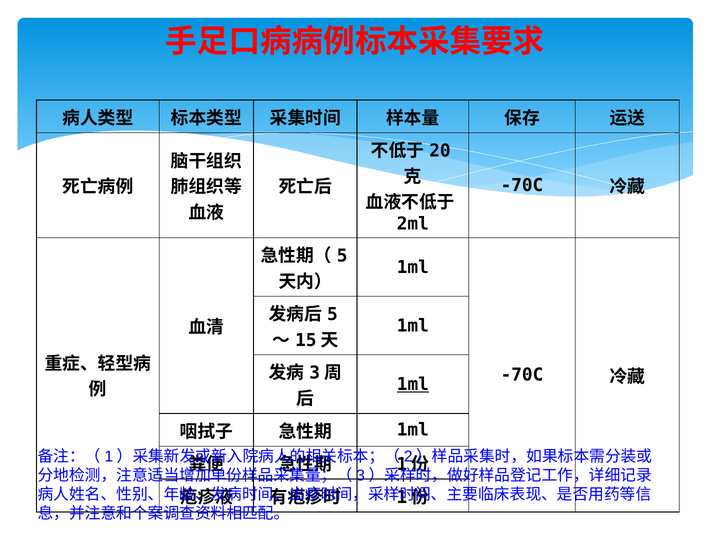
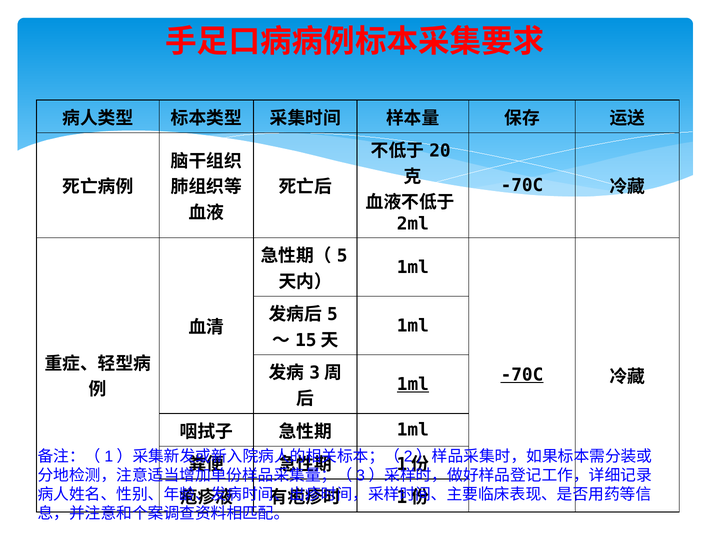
-70C at (522, 375) underline: none -> present
